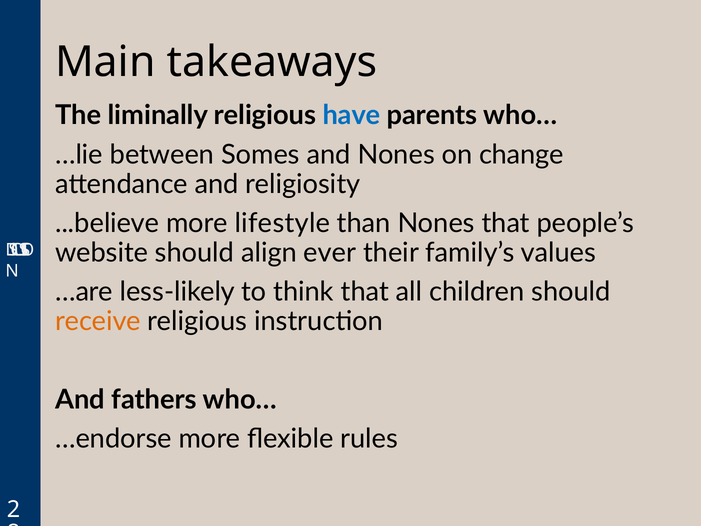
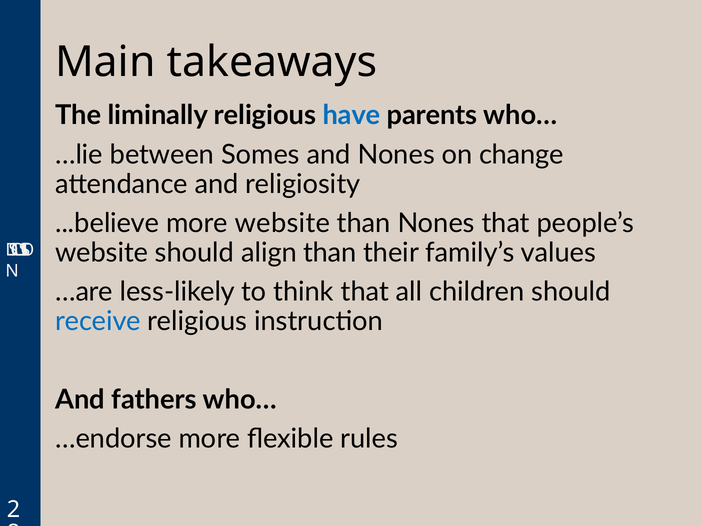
more lifestyle: lifestyle -> website
align ever: ever -> than
receive colour: orange -> blue
